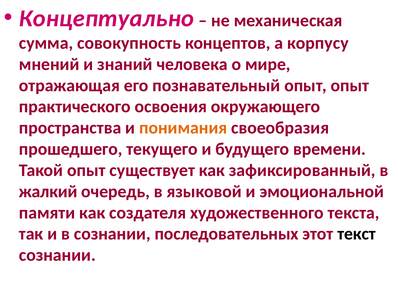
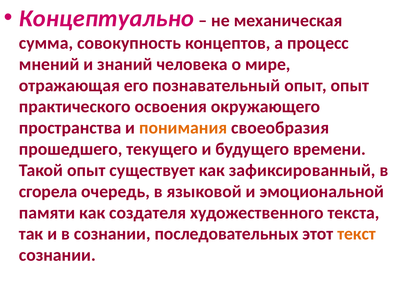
корпусу: корпусу -> процесс
жалкий: жалкий -> сгорела
текст colour: black -> orange
